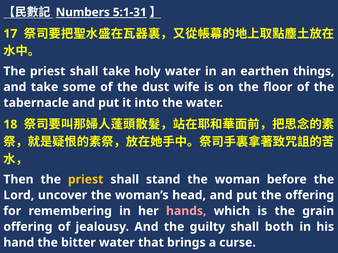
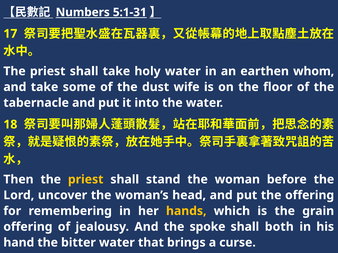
things: things -> whom
hands colour: pink -> yellow
guilty: guilty -> spoke
